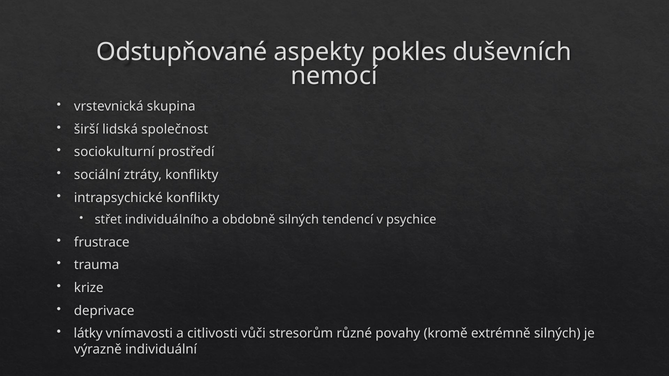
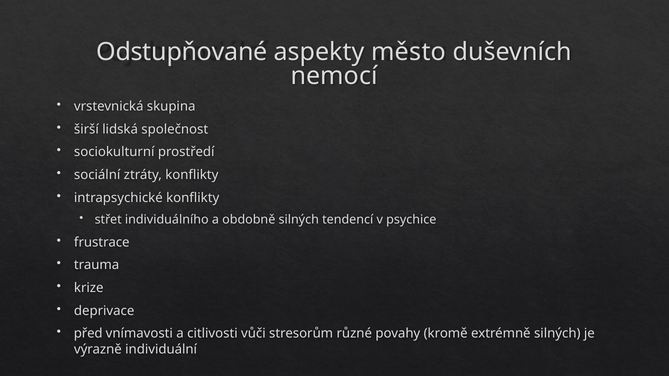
pokles: pokles -> město
látky: látky -> před
